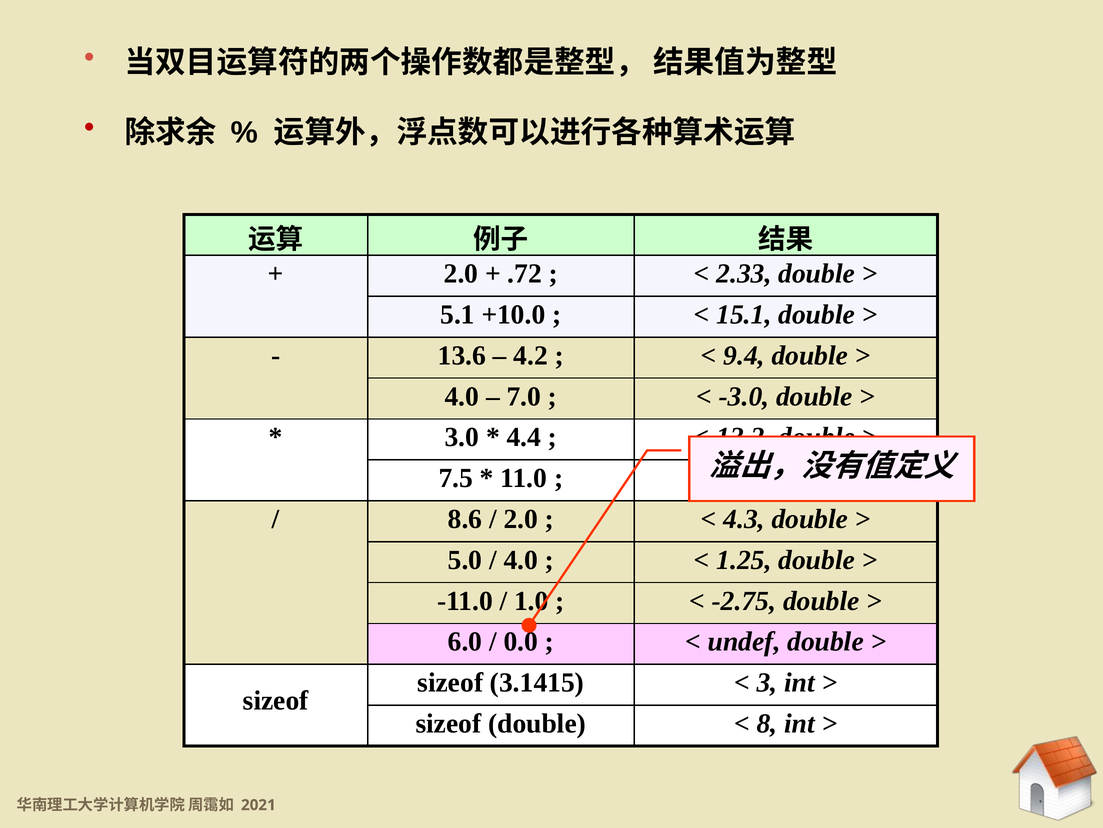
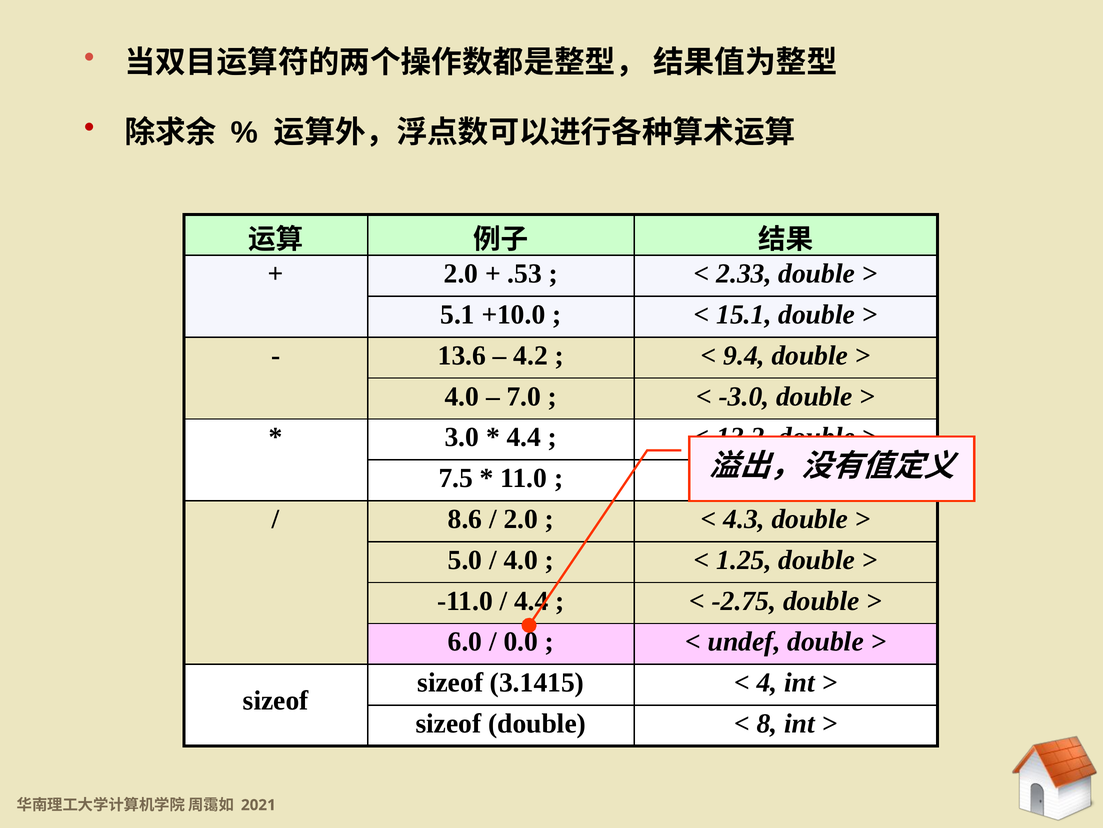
.72: .72 -> .53
1.0 at (531, 600): 1.0 -> 4.4
3: 3 -> 4
